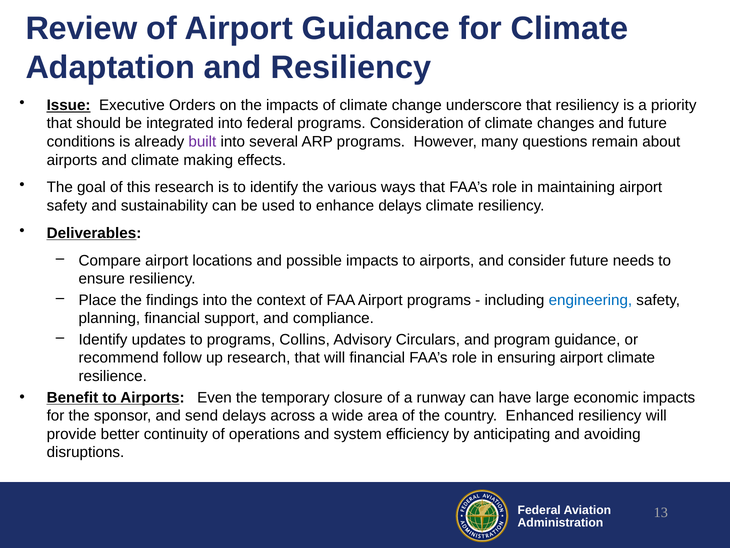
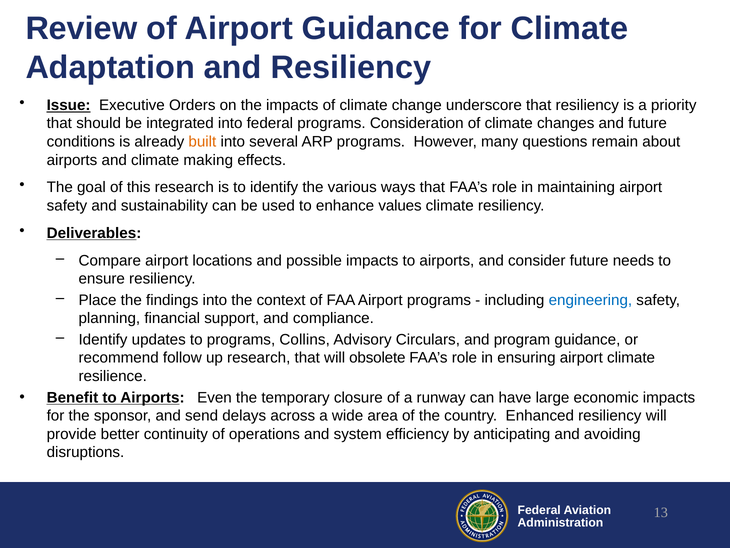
built colour: purple -> orange
enhance delays: delays -> values
will financial: financial -> obsolete
